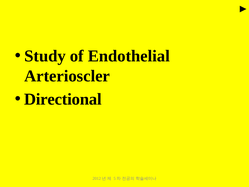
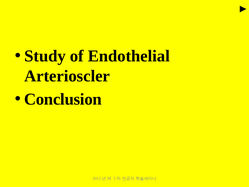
Directional: Directional -> Conclusion
